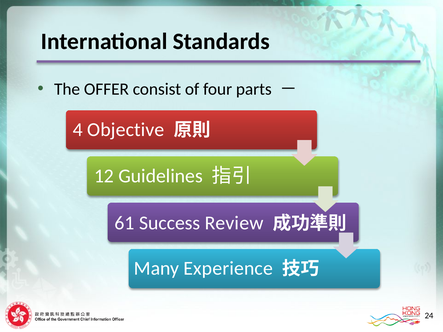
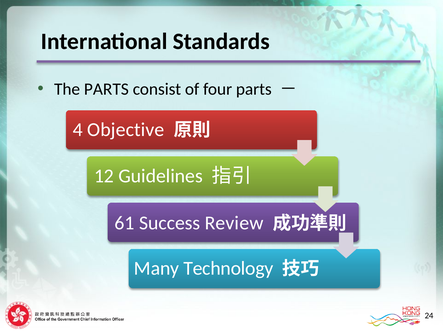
The OFFER: OFFER -> PARTS
Experience: Experience -> Technology
